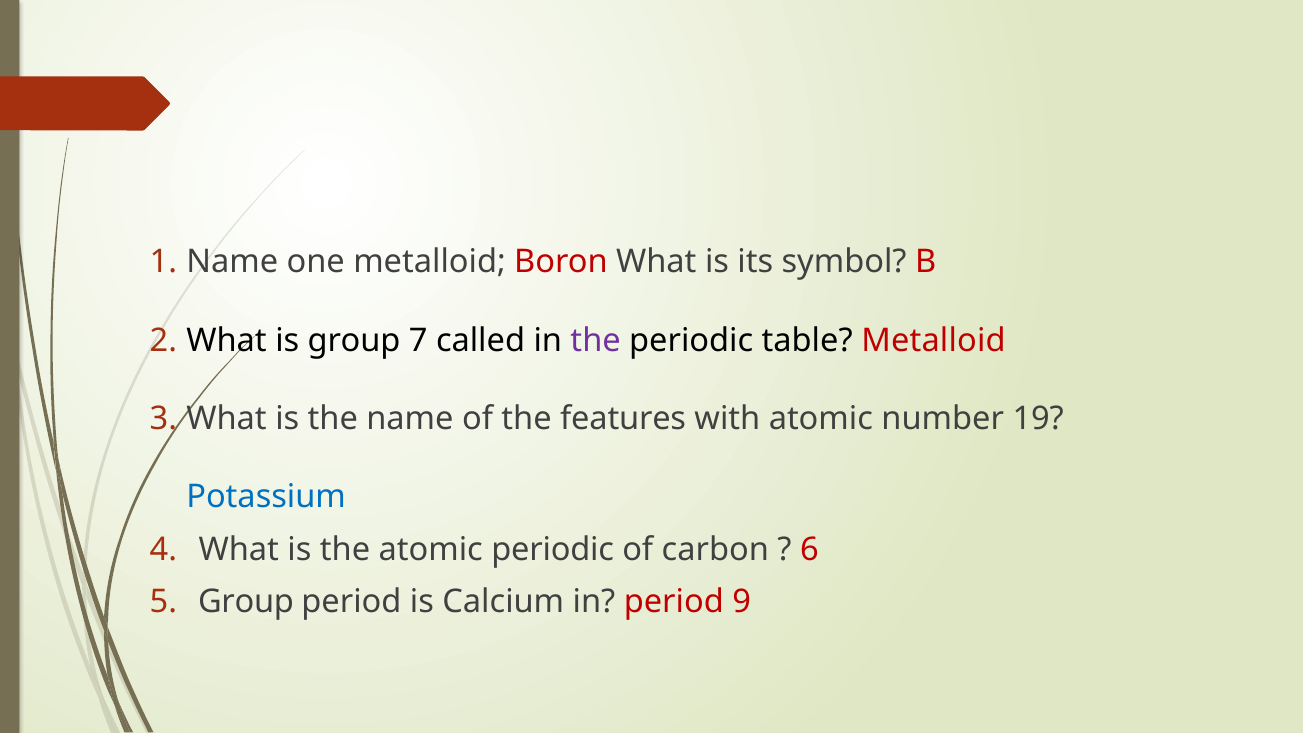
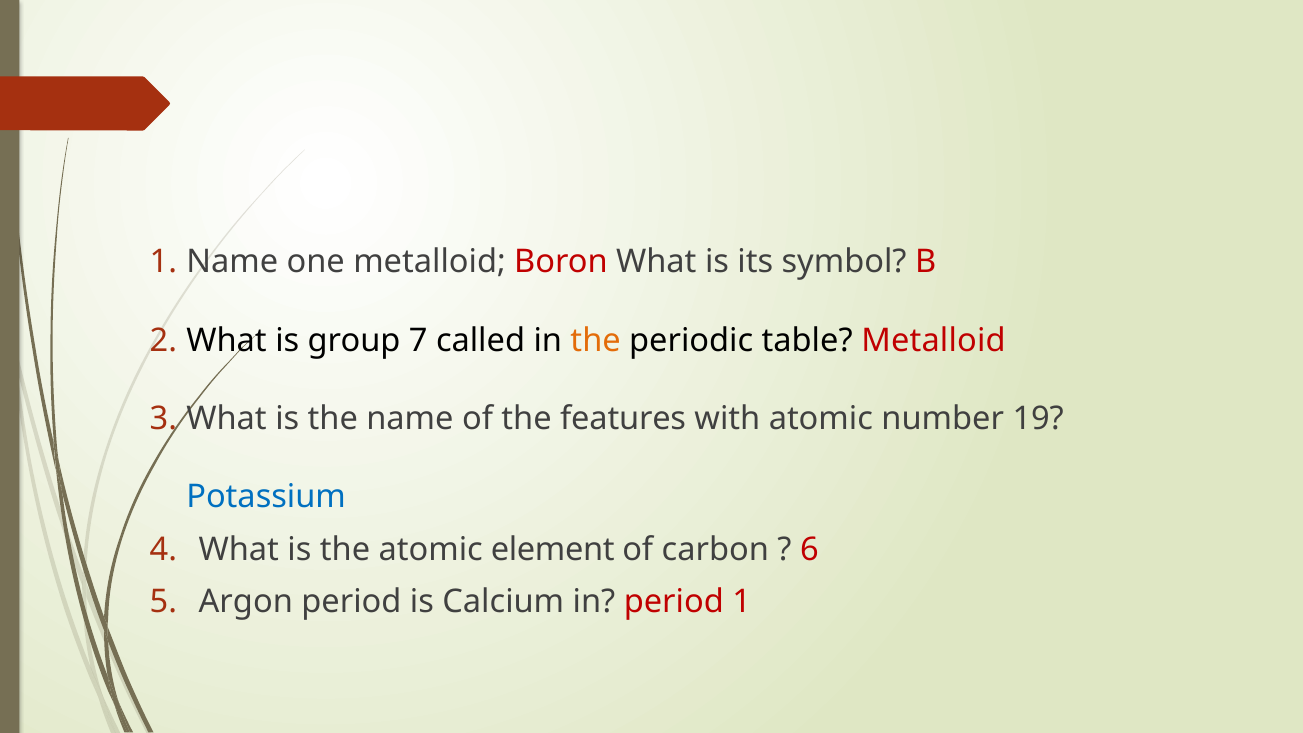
the at (596, 340) colour: purple -> orange
atomic periodic: periodic -> element
Group at (246, 602): Group -> Argon
period 9: 9 -> 1
